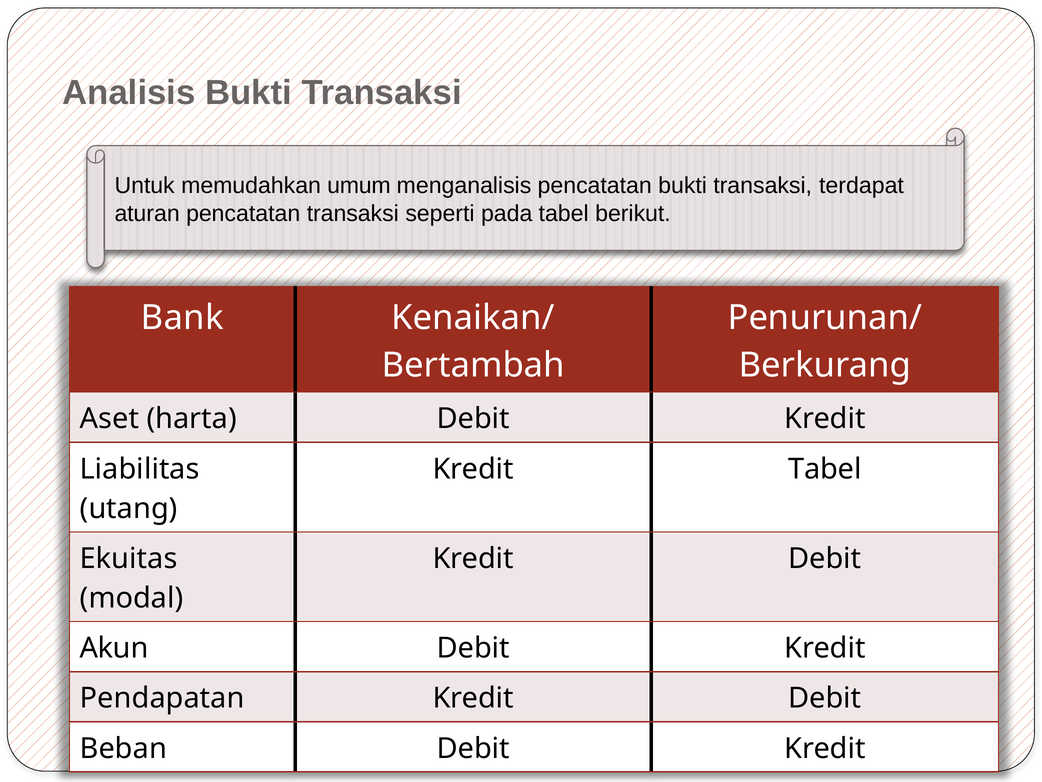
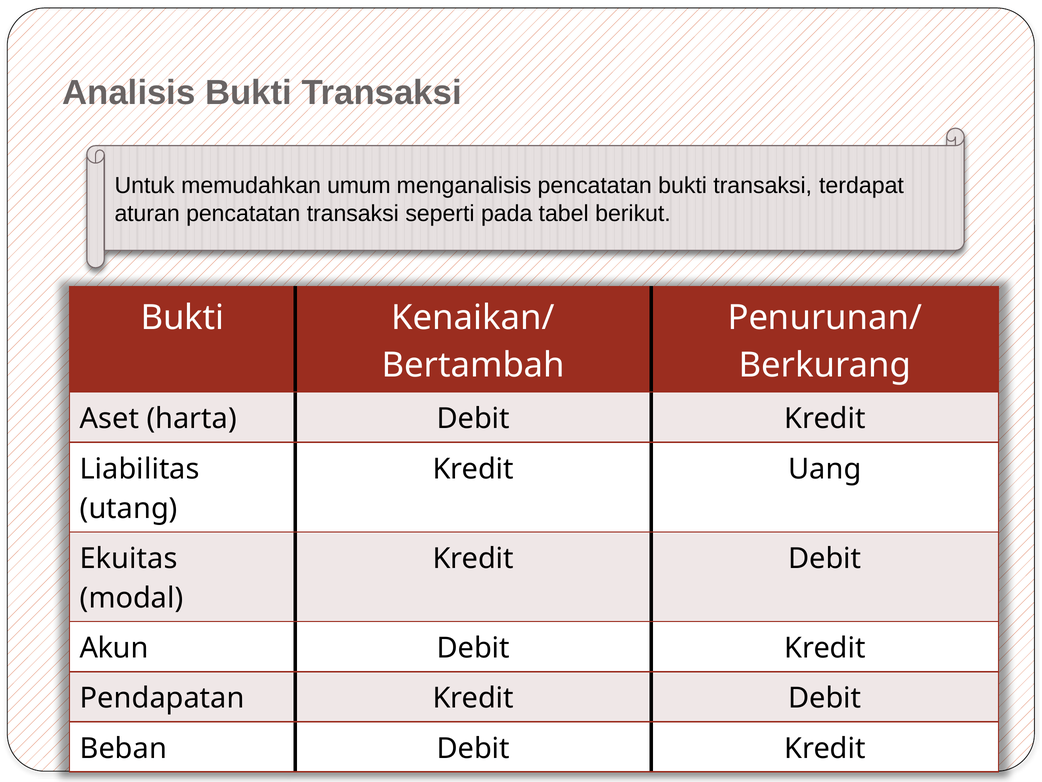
Bank at (182, 317): Bank -> Bukti
Kredit Tabel: Tabel -> Uang
